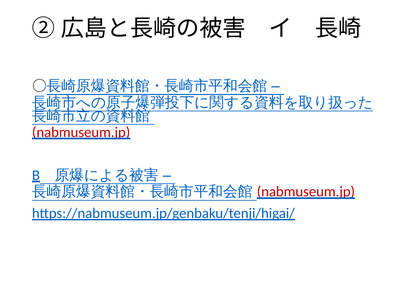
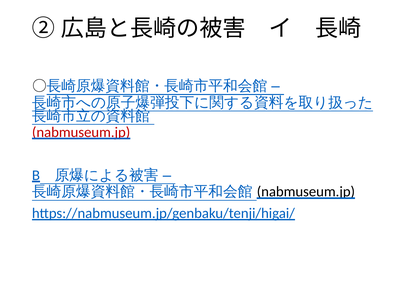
nabmuseum.jp at (306, 192) colour: red -> black
